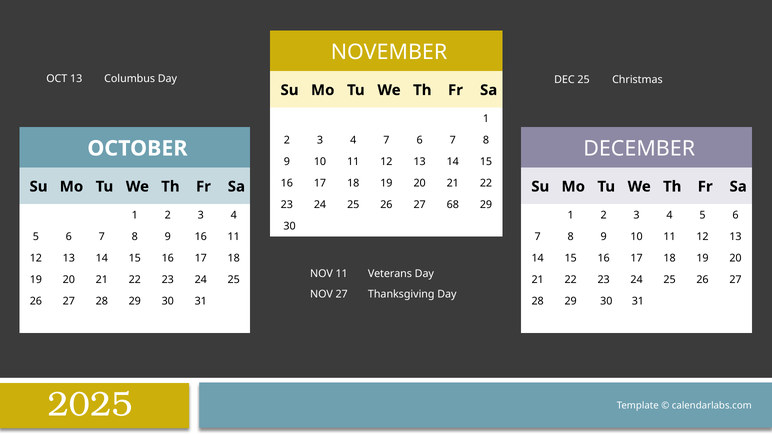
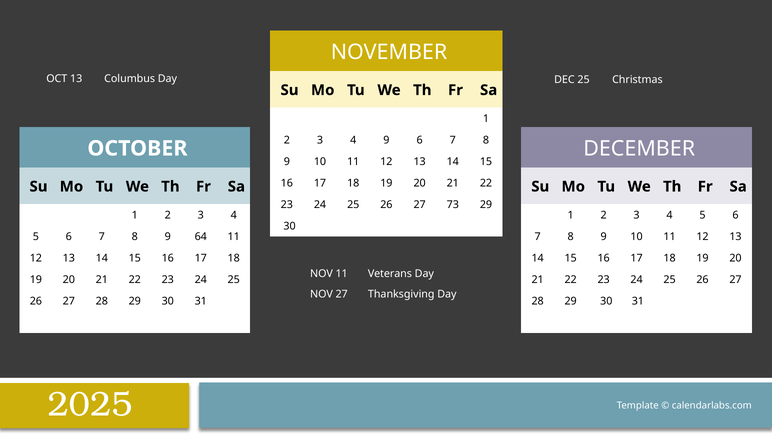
4 7: 7 -> 9
68: 68 -> 73
9 16: 16 -> 64
